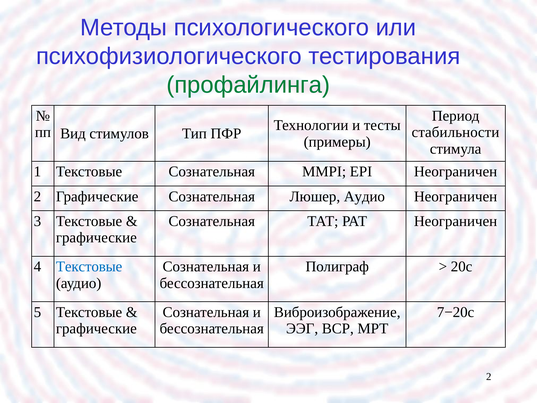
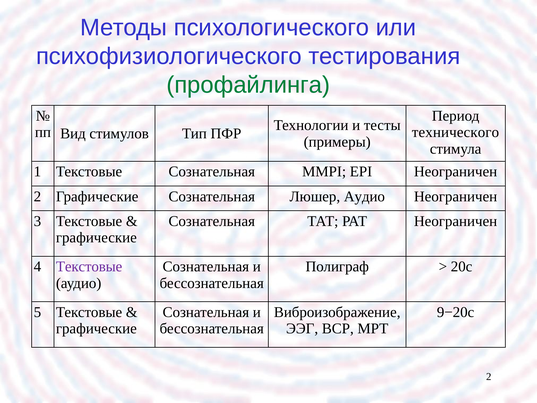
стабильности: стабильности -> технического
Текстовые at (89, 266) colour: blue -> purple
7−20c: 7−20c -> 9−20c
